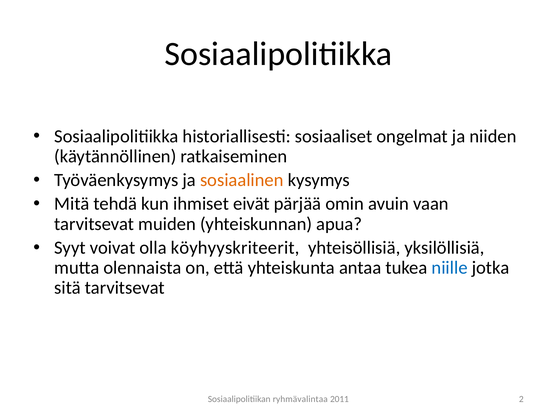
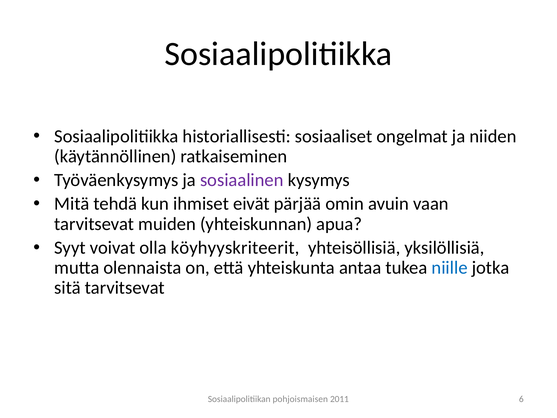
sosiaalinen colour: orange -> purple
ryhmävalintaa: ryhmävalintaa -> pohjoismaisen
2: 2 -> 6
